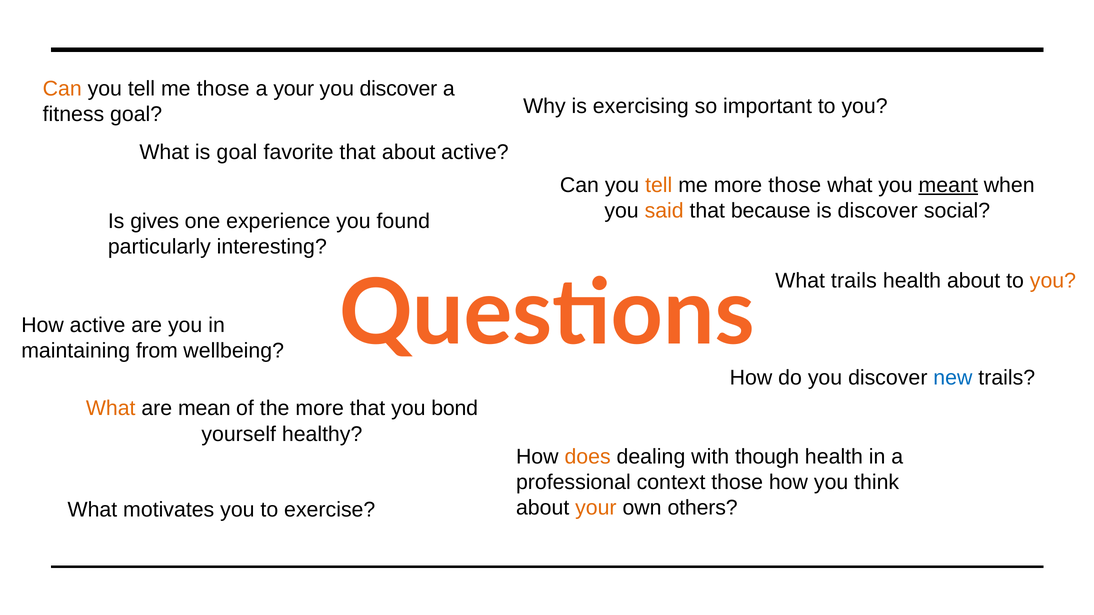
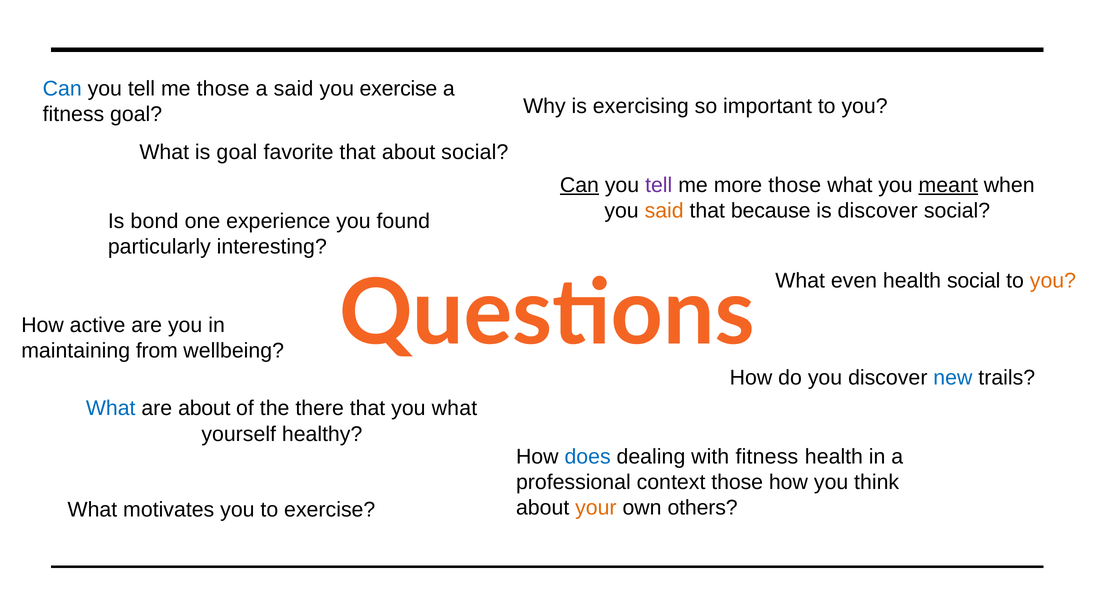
Can at (62, 89) colour: orange -> blue
a your: your -> said
discover at (398, 89): discover -> exercise
about active: active -> social
Can at (579, 185) underline: none -> present
tell at (659, 185) colour: orange -> purple
gives: gives -> bond
What trails: trails -> even
health about: about -> social
What at (111, 409) colour: orange -> blue
are mean: mean -> about
the more: more -> there
you bond: bond -> what
does colour: orange -> blue
with though: though -> fitness
